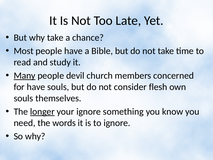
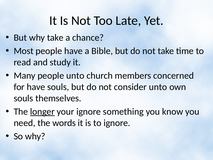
Many underline: present -> none
people devil: devil -> unto
consider flesh: flesh -> unto
